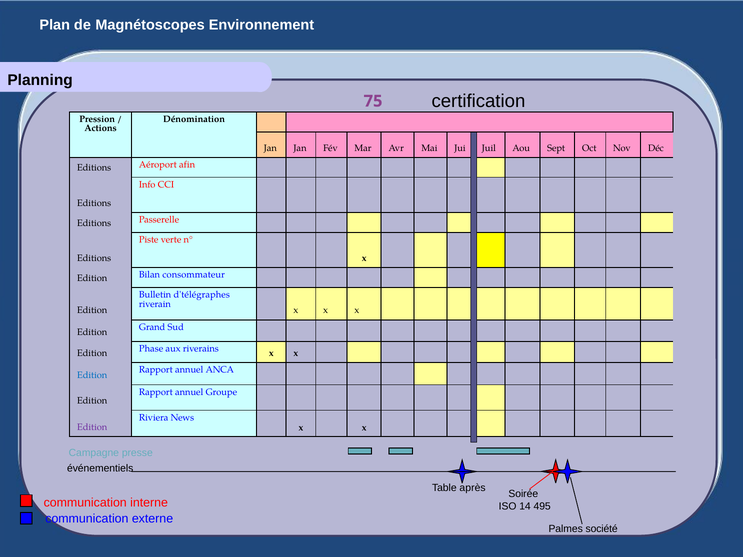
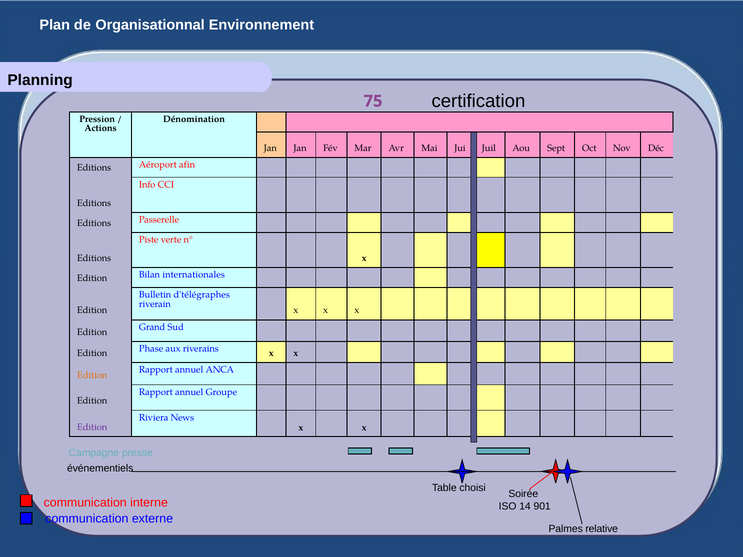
Magnétoscopes: Magnétoscopes -> Organisationnal
consommateur: consommateur -> internationales
Edition at (92, 376) colour: blue -> orange
après: après -> choisi
495: 495 -> 901
société: société -> relative
